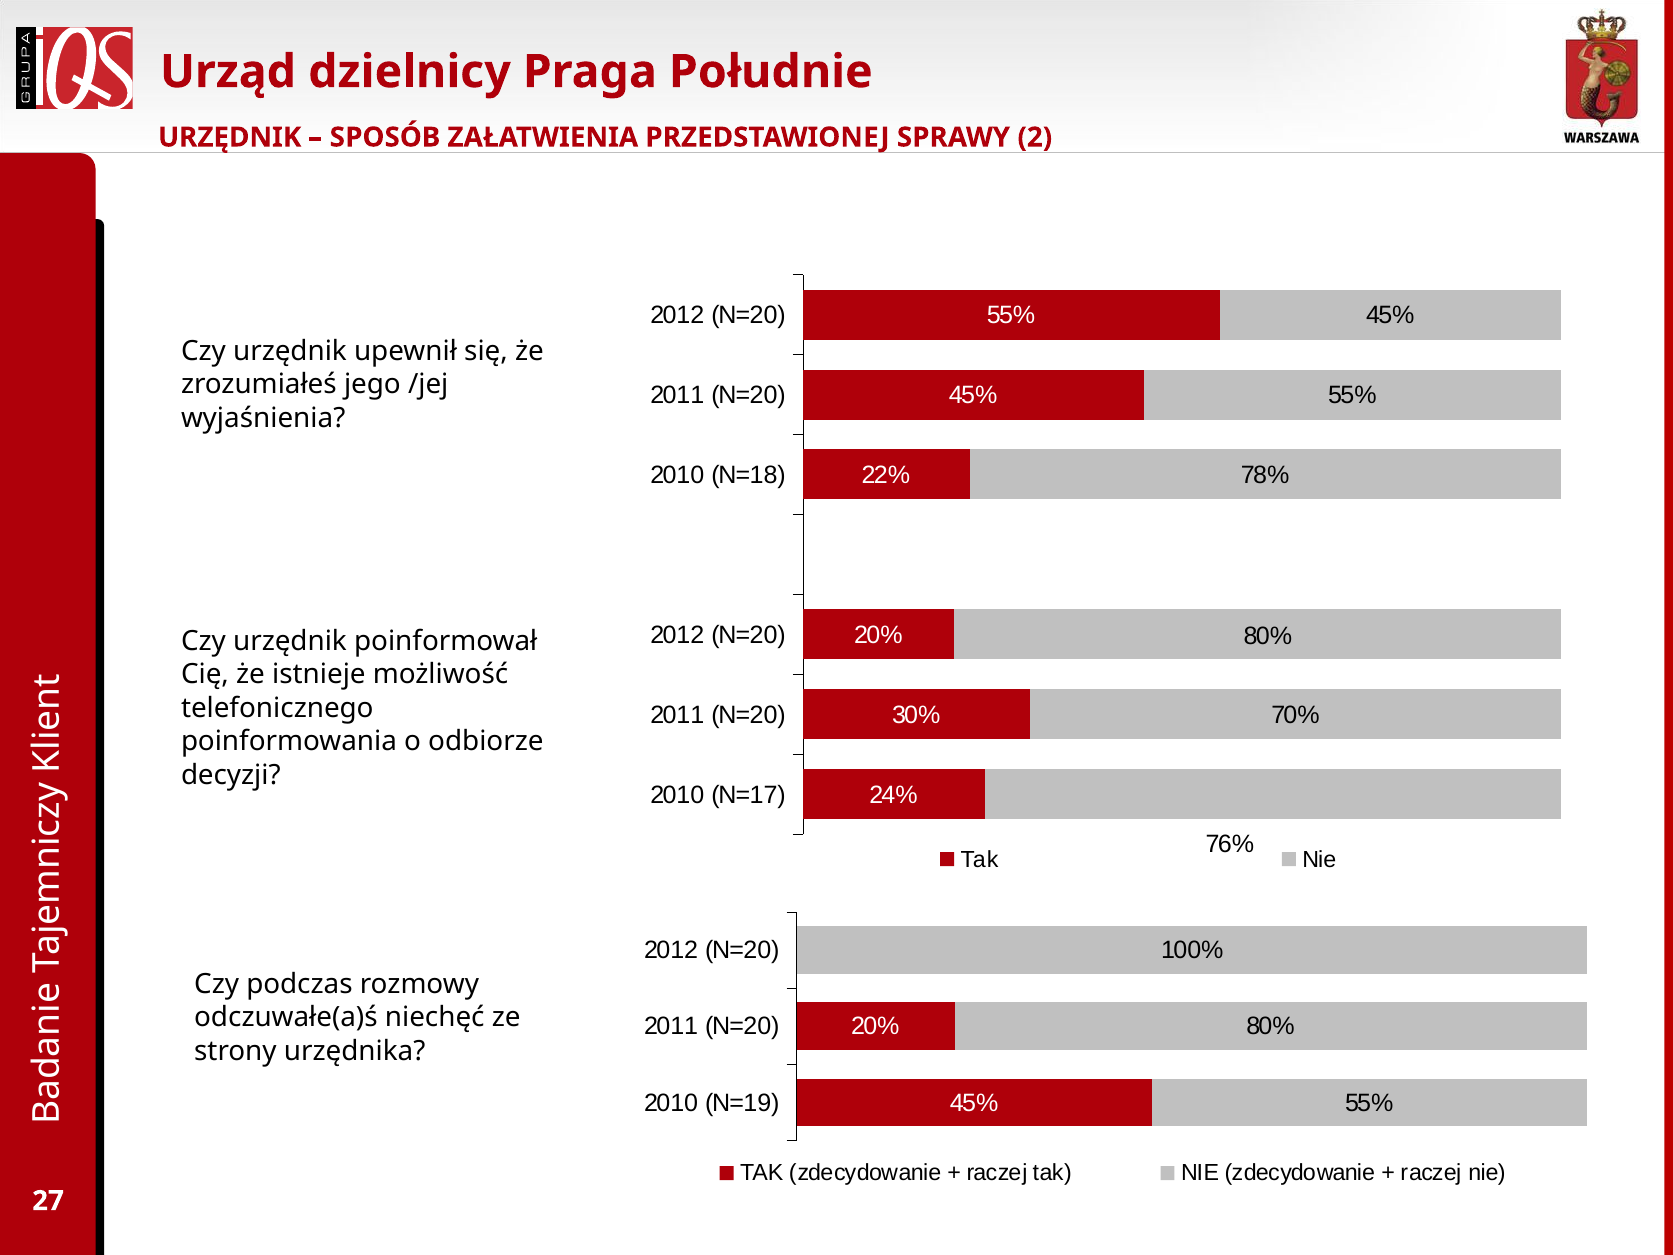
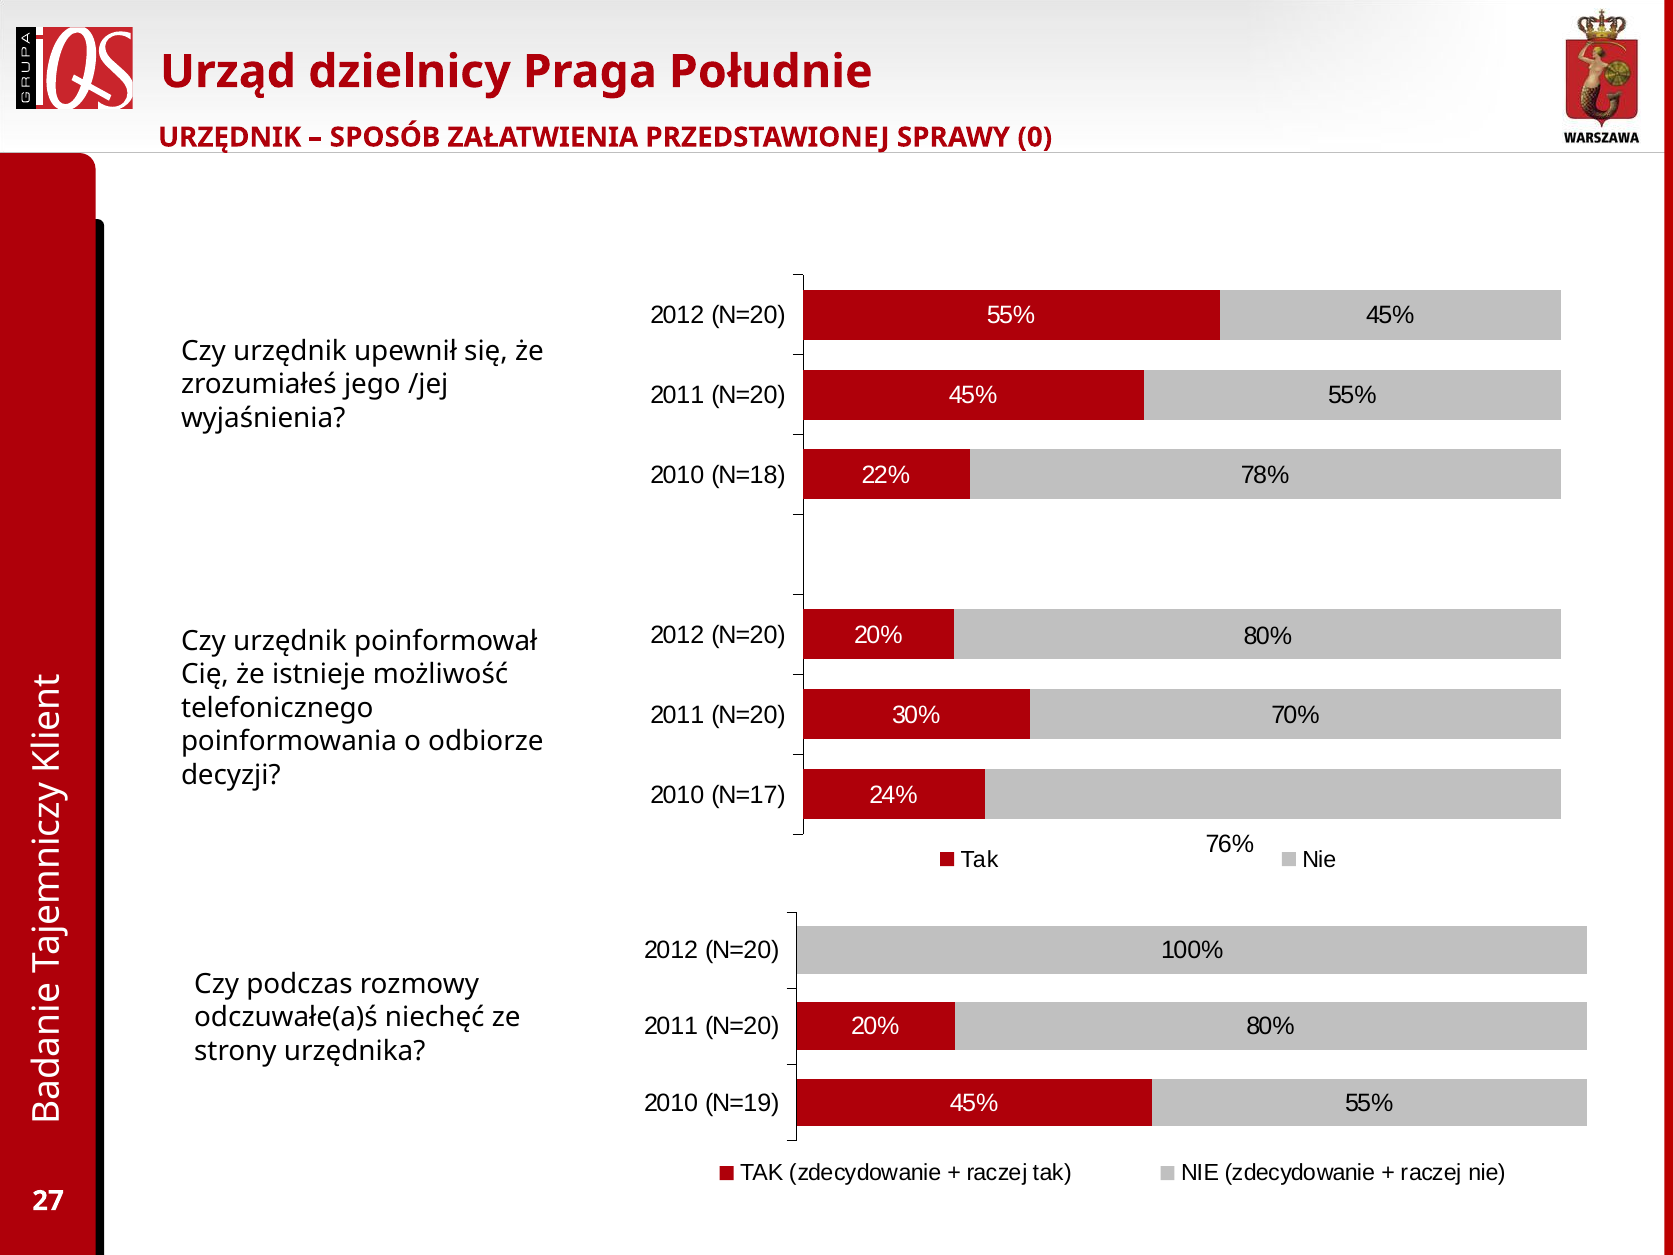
2: 2 -> 0
